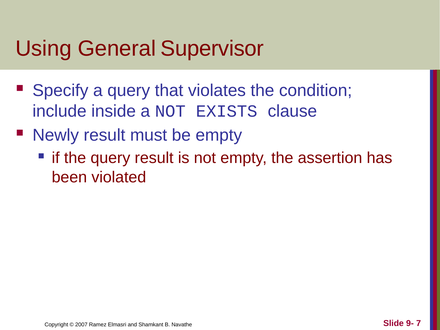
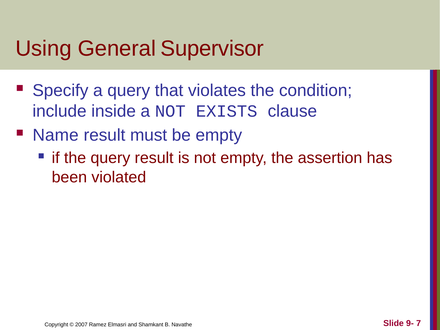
Newly: Newly -> Name
